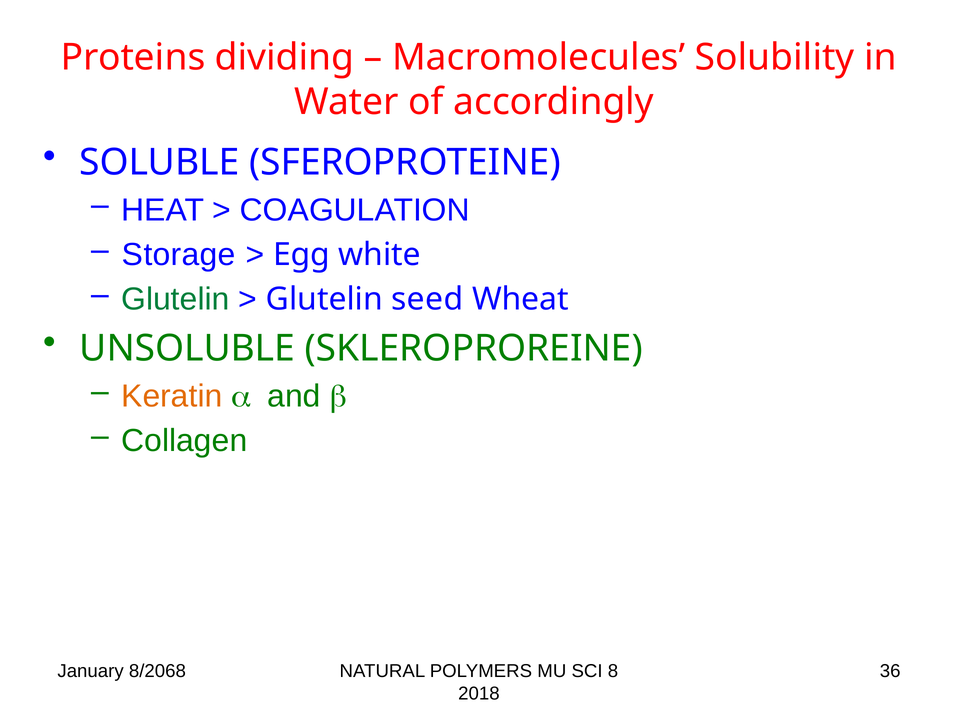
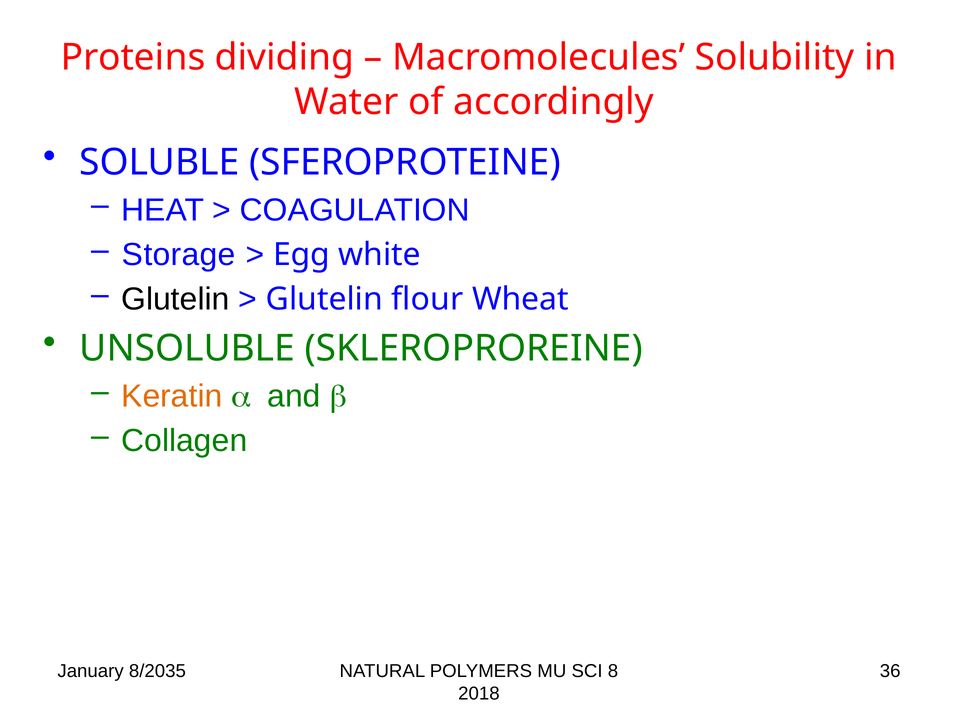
Glutelin at (175, 300) colour: green -> black
seed: seed -> flour
8/2068: 8/2068 -> 8/2035
